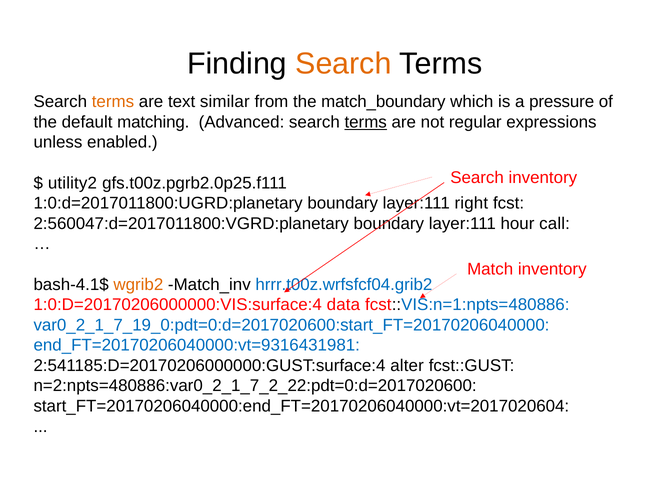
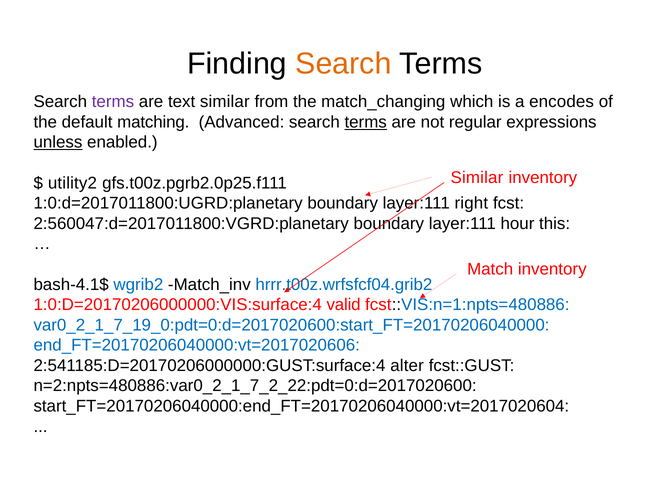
terms at (113, 102) colour: orange -> purple
match_boundary: match_boundary -> match_changing
pressure: pressure -> encodes
unless underline: none -> present
Search at (477, 178): Search -> Similar
call: call -> this
wgrib2 colour: orange -> blue
data: data -> valid
end_FT=20170206040000:vt=9316431981: end_FT=20170206040000:vt=9316431981 -> end_FT=20170206040000:vt=2017020606
